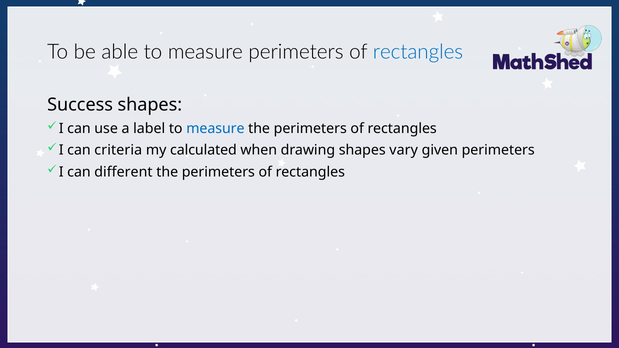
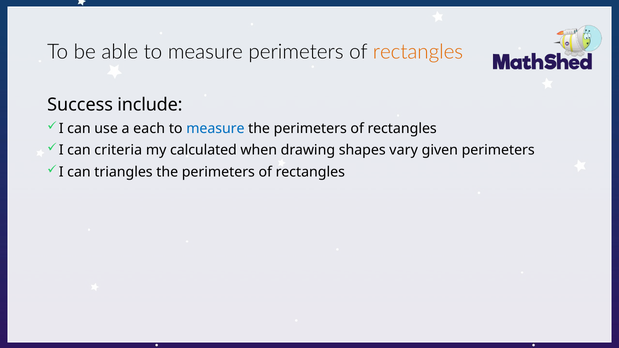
rectangles at (418, 52) colour: blue -> orange
Success shapes: shapes -> include
label: label -> each
different: different -> triangles
